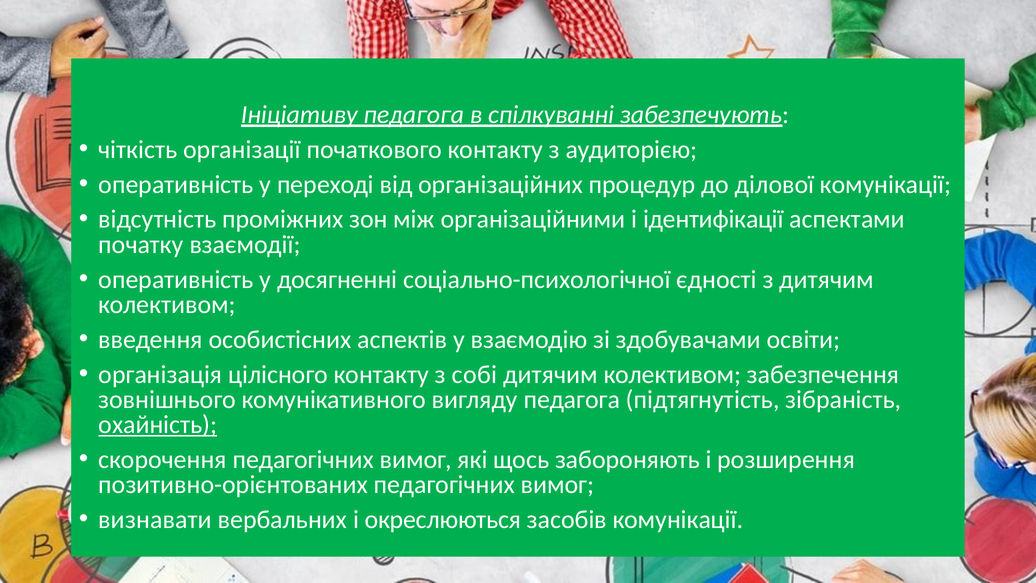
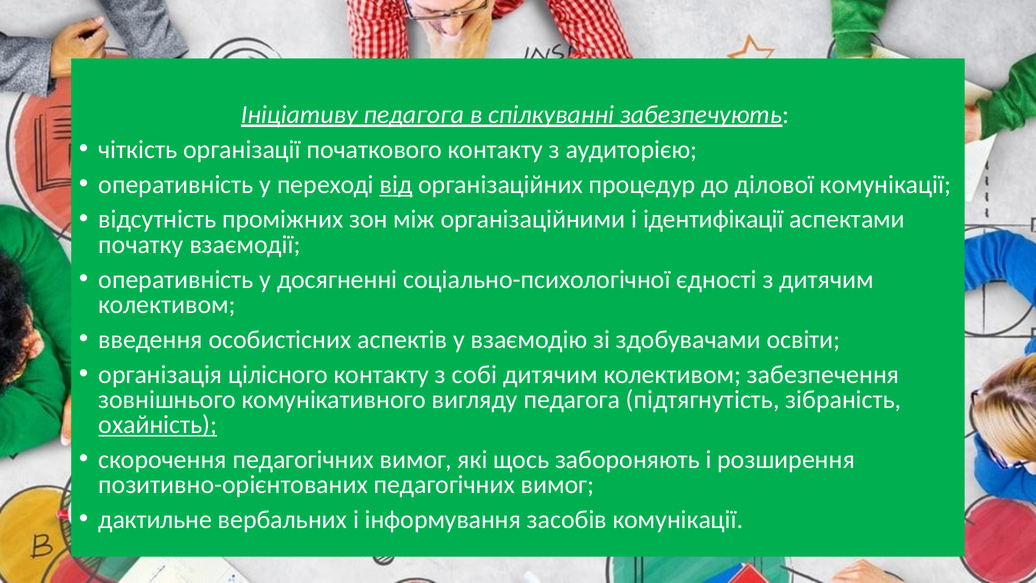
від underline: none -> present
визнавати: визнавати -> дактильне
окреслюються: окреслюються -> інформування
